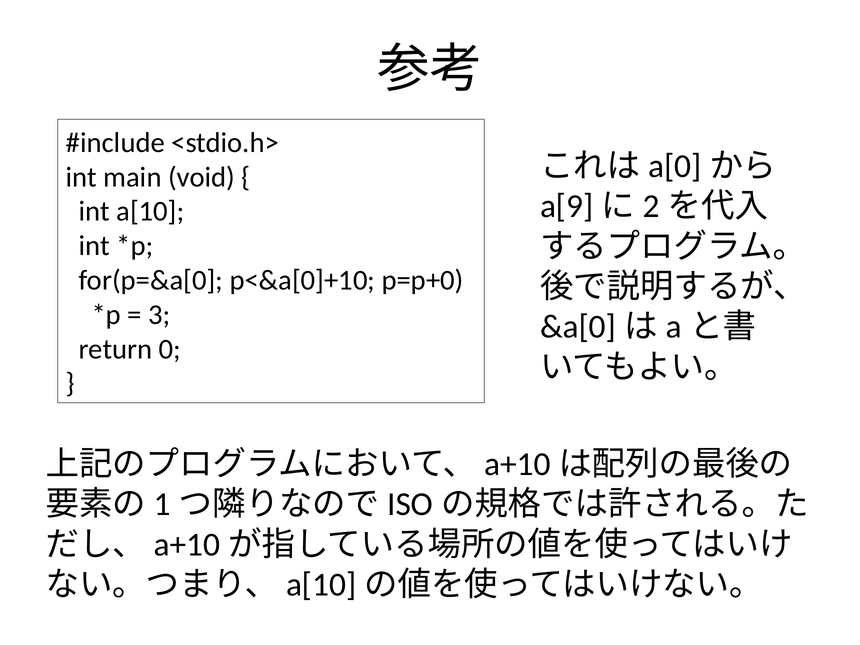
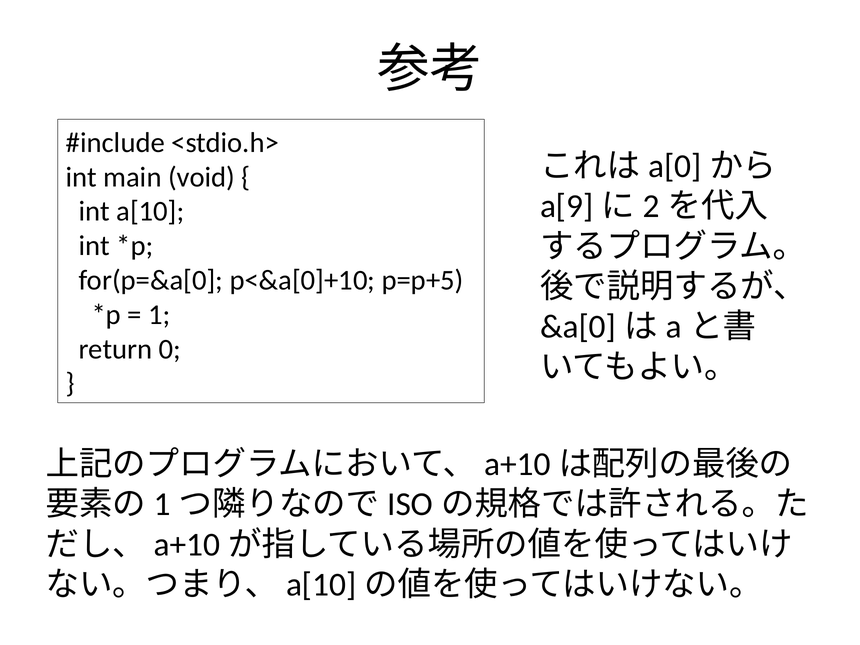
p=p+0: p=p+0 -> p=p+5
3: 3 -> 1
